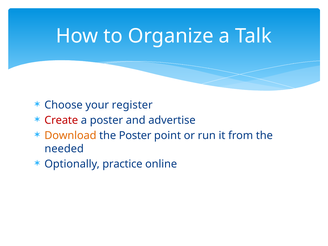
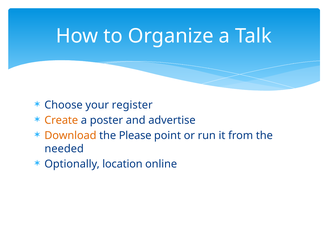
Create colour: red -> orange
the Poster: Poster -> Please
practice: practice -> location
